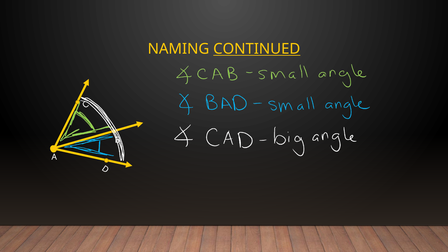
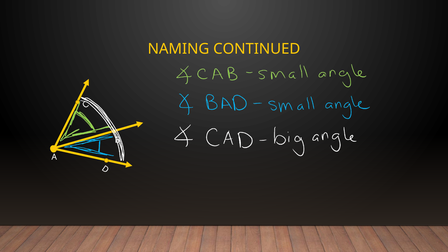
CONTINUED underline: present -> none
